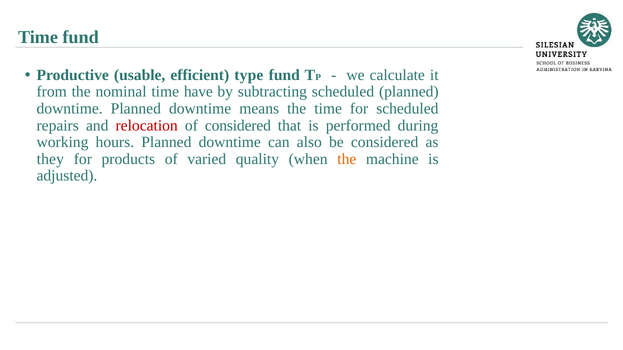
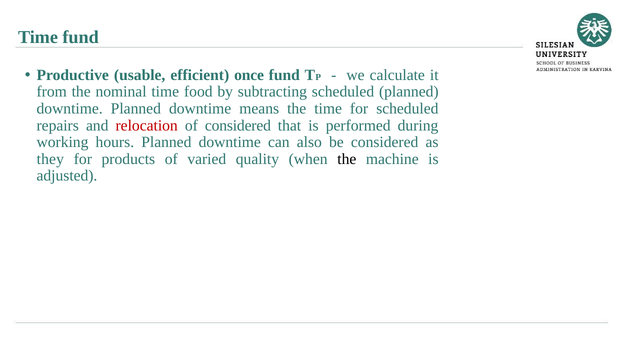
type: type -> once
have: have -> food
the at (347, 159) colour: orange -> black
